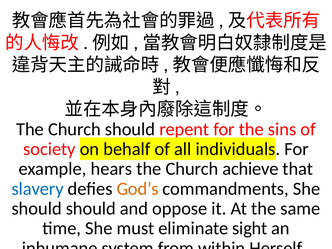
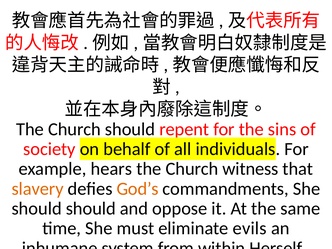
achieve: achieve -> witness
slavery colour: blue -> orange
sight: sight -> evils
